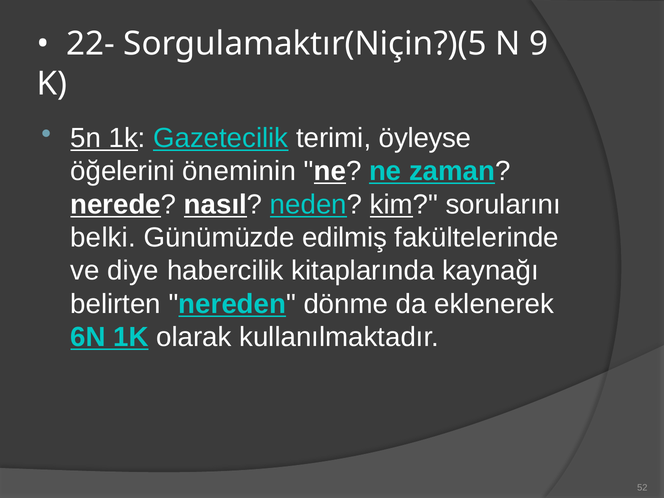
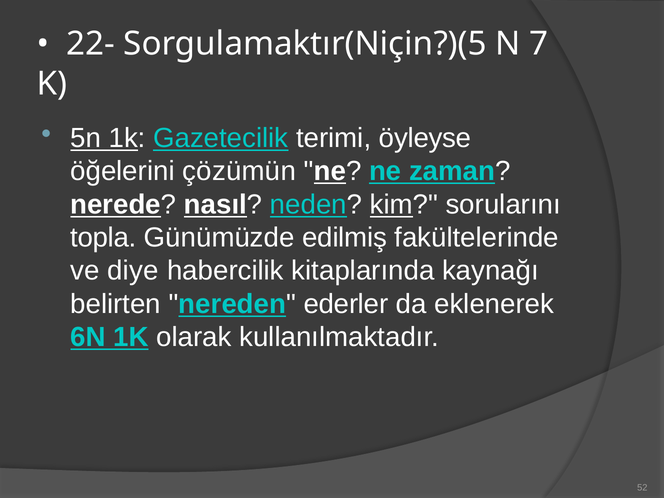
9: 9 -> 7
öneminin: öneminin -> çözümün
belki: belki -> topla
dönme: dönme -> ederler
